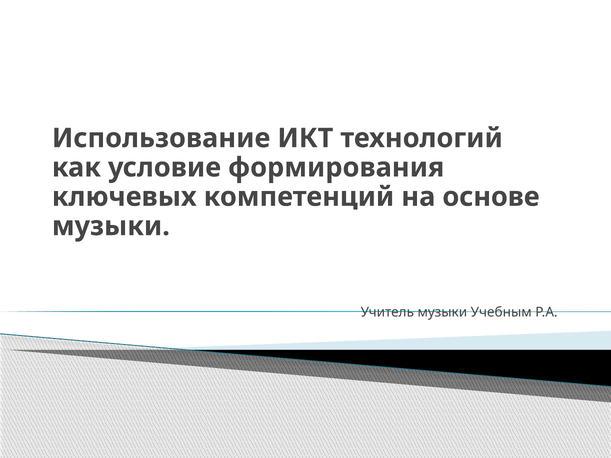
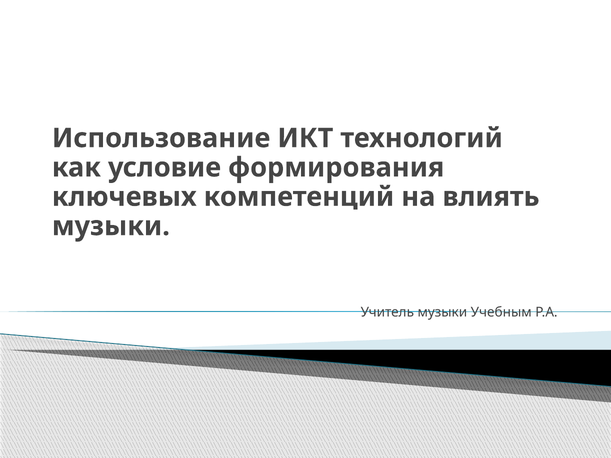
основе: основе -> влиять
